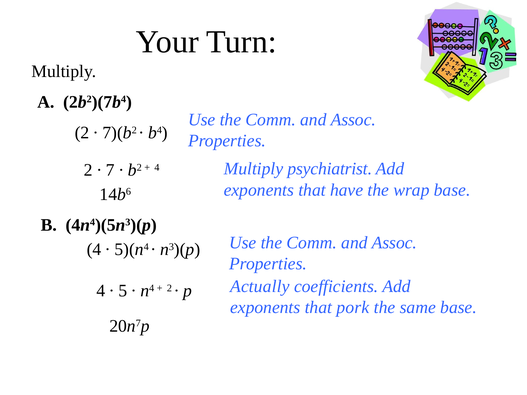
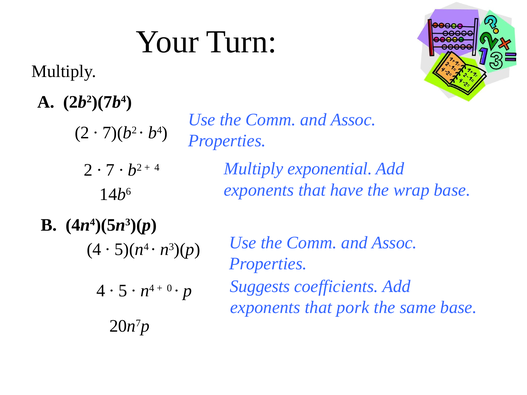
psychiatrist: psychiatrist -> exponential
Actually: Actually -> Suggests
2 at (169, 288): 2 -> 0
